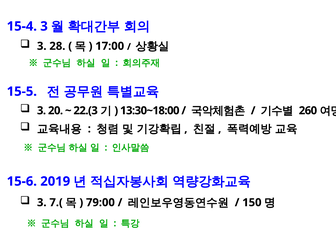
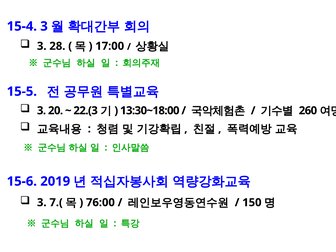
79:00: 79:00 -> 76:00
